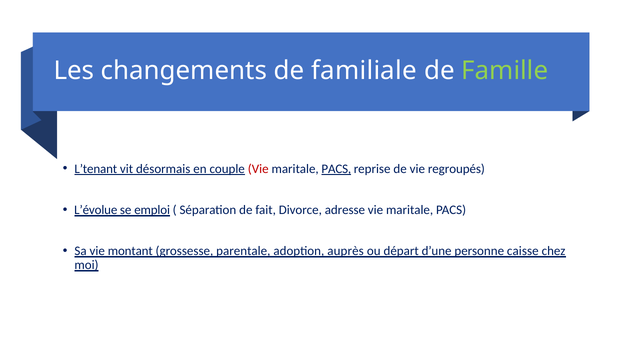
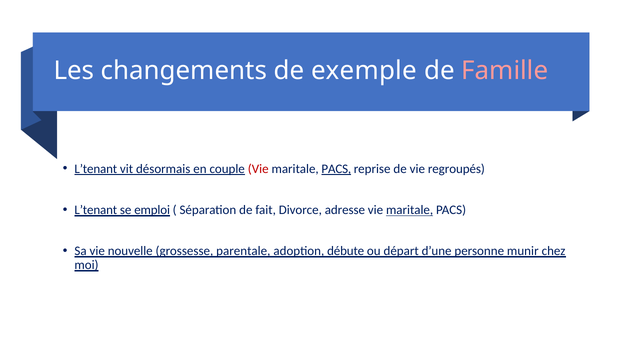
familiale: familiale -> exemple
Famille colour: light green -> pink
L’évolue at (96, 210): L’évolue -> L’tenant
maritale at (410, 210) underline: none -> present
montant: montant -> nouvelle
auprès: auprès -> débute
caisse: caisse -> munir
